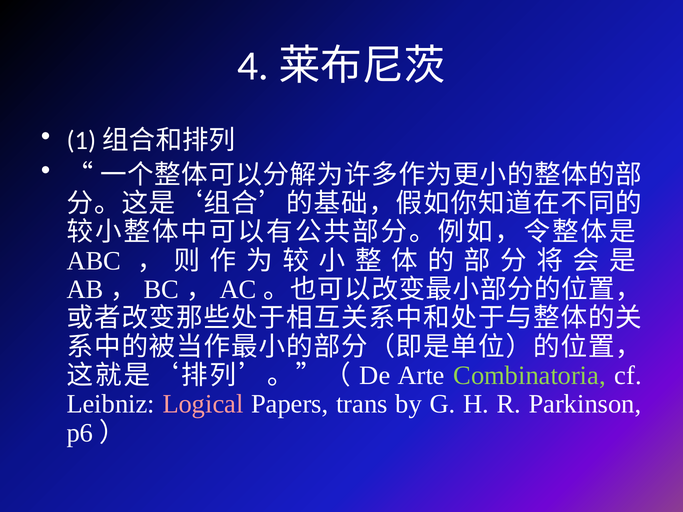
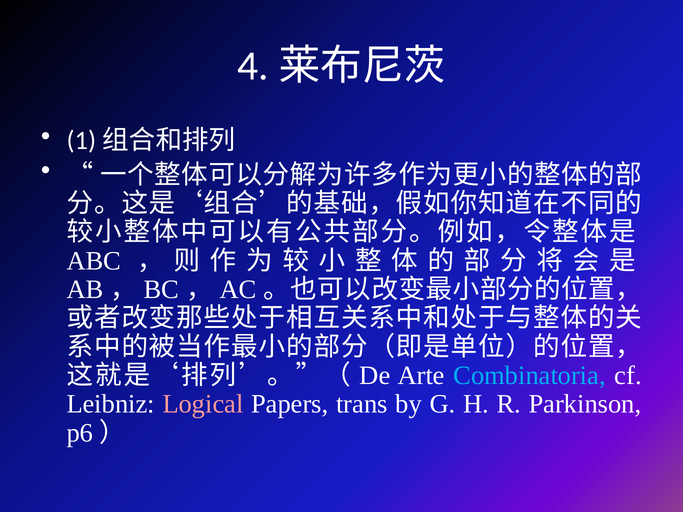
Combinatoria colour: light green -> light blue
